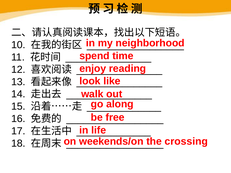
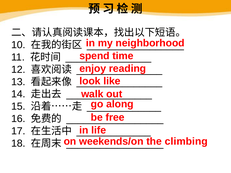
crossing: crossing -> climbing
